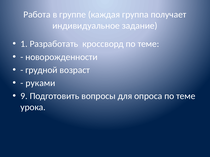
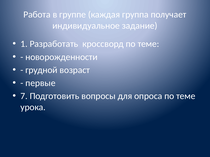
руками: руками -> первые
9: 9 -> 7
